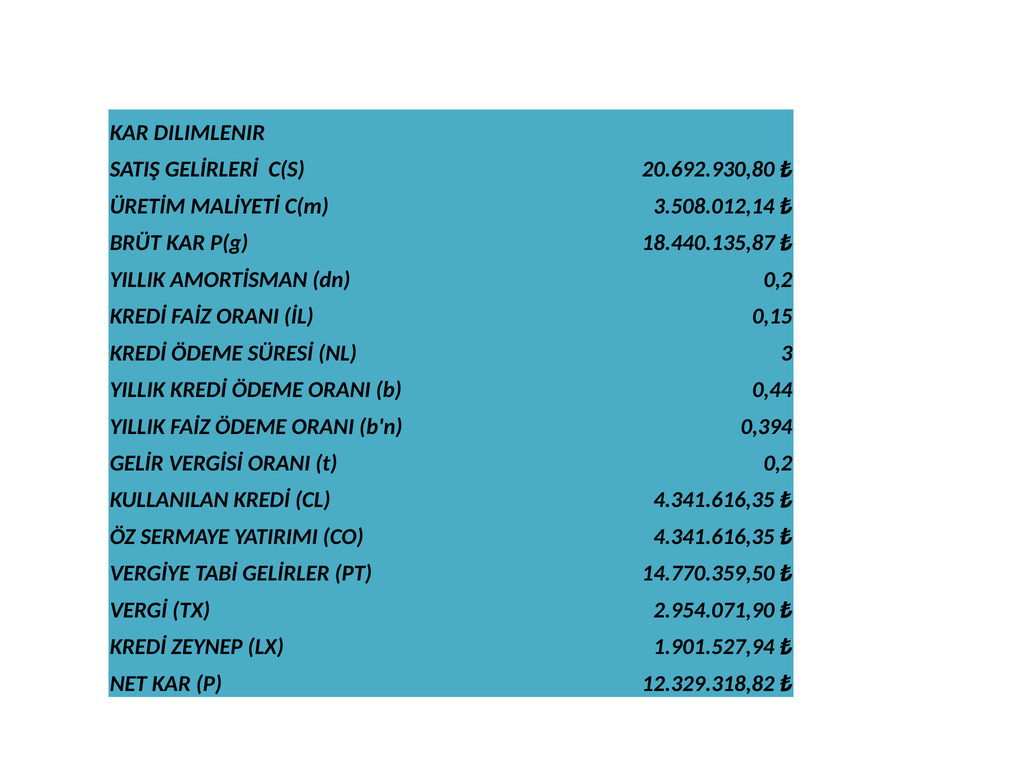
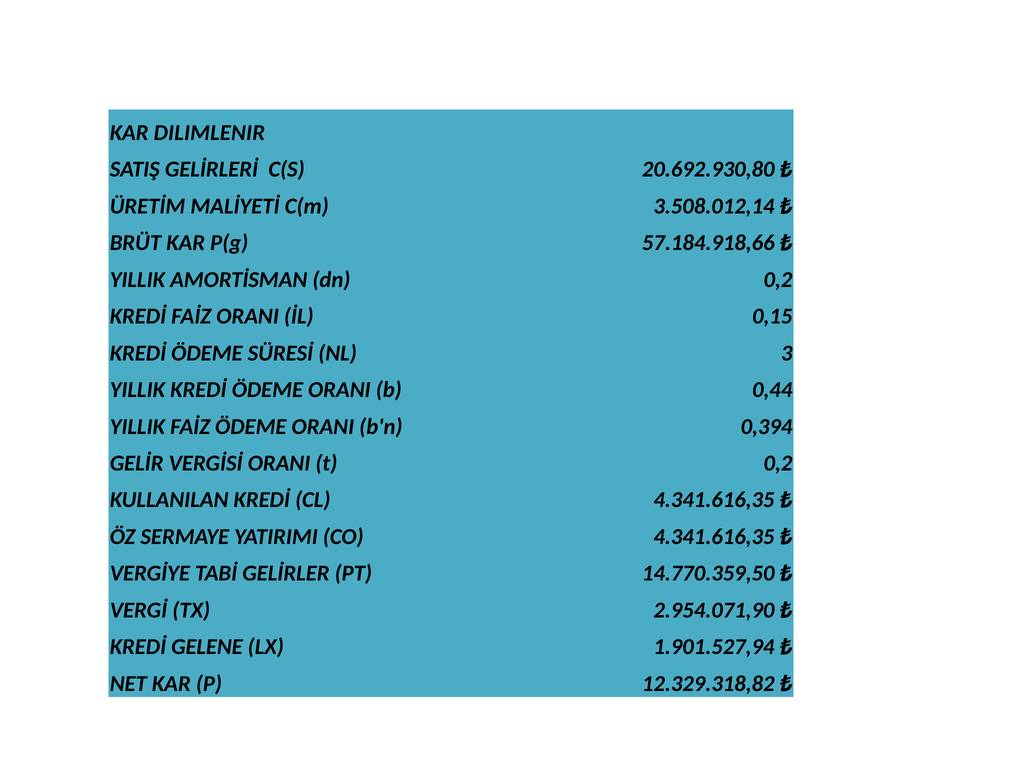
18.440.135,87: 18.440.135,87 -> 57.184.918,66
ZEYNEP: ZEYNEP -> GELENE
